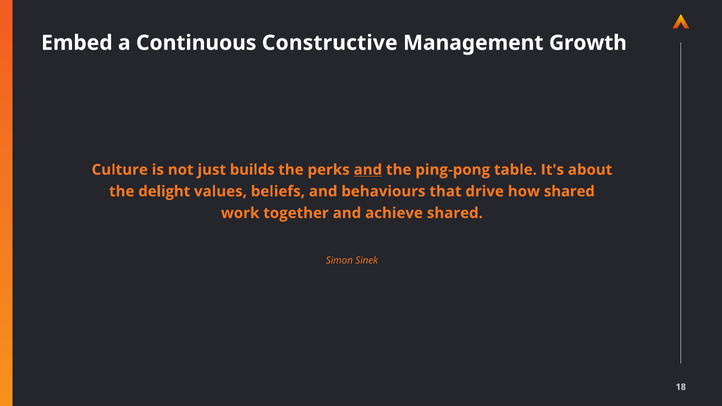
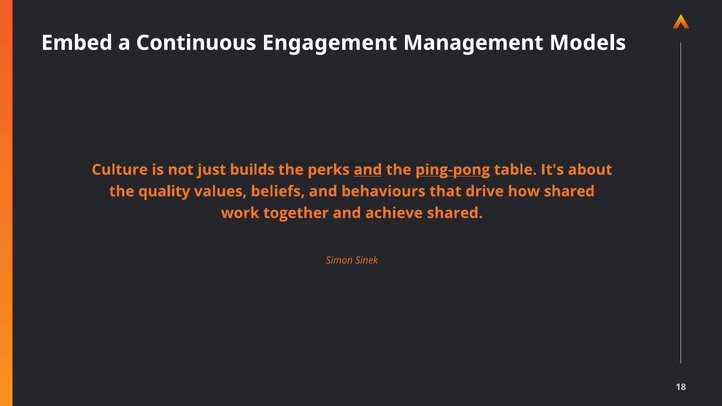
Constructive: Constructive -> Engagement
Growth: Growth -> Models
ping-pong underline: none -> present
delight: delight -> quality
